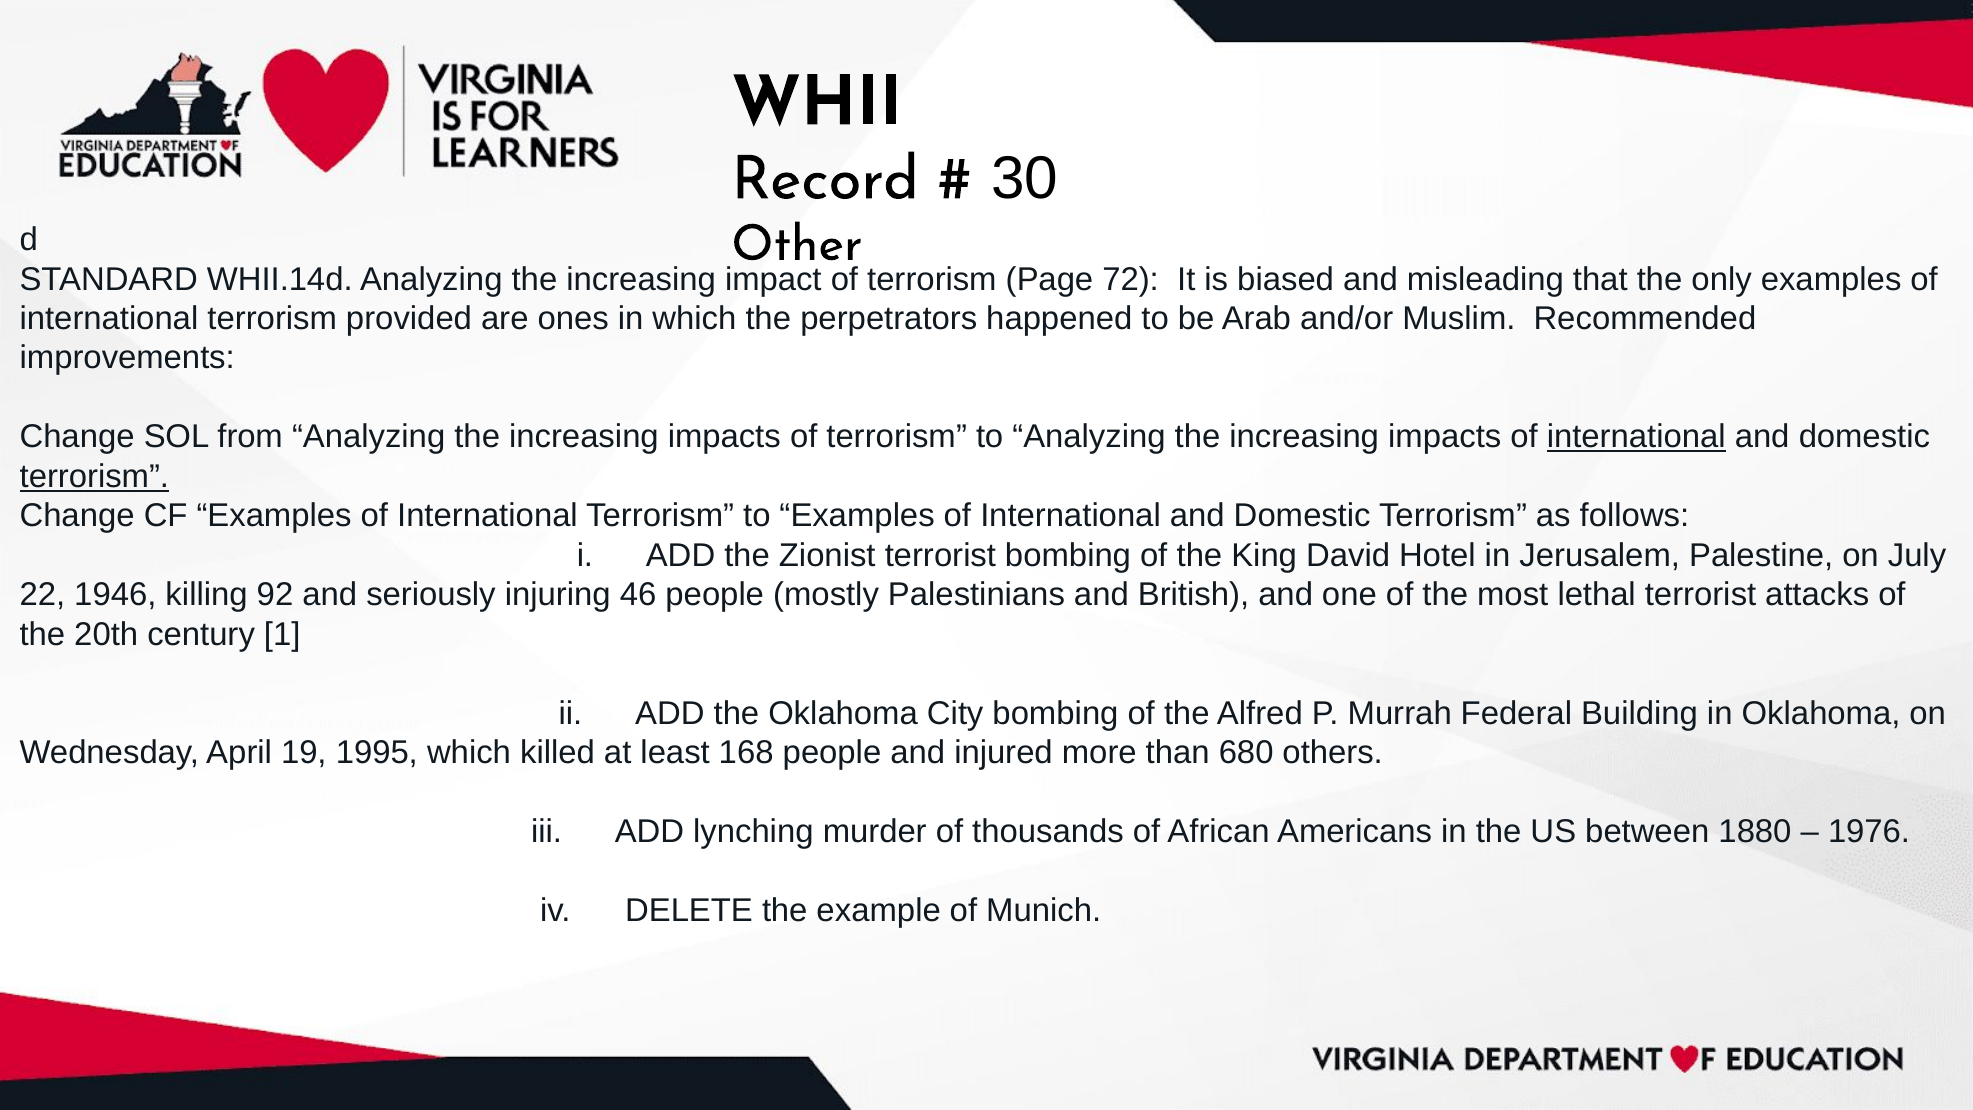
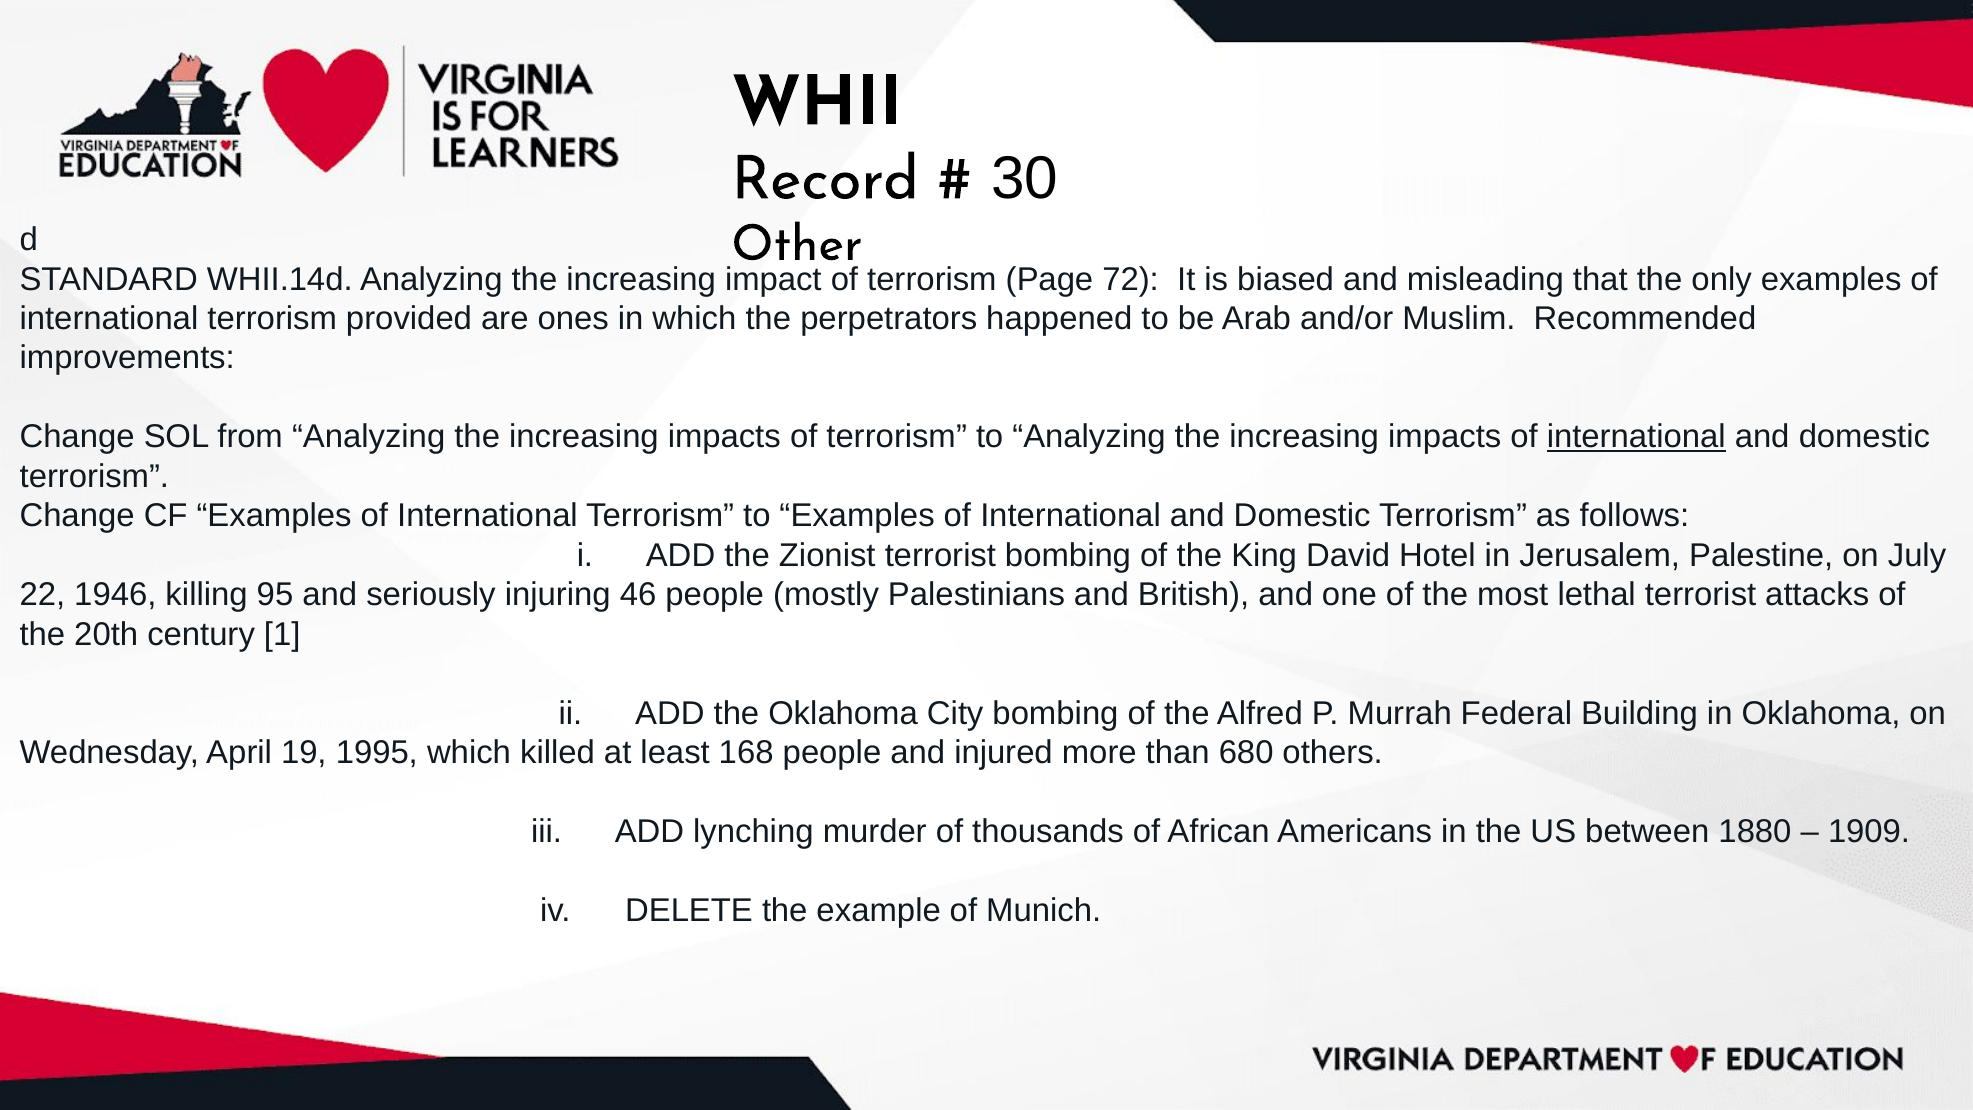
terrorism at (94, 476) underline: present -> none
92: 92 -> 95
1976: 1976 -> 1909
